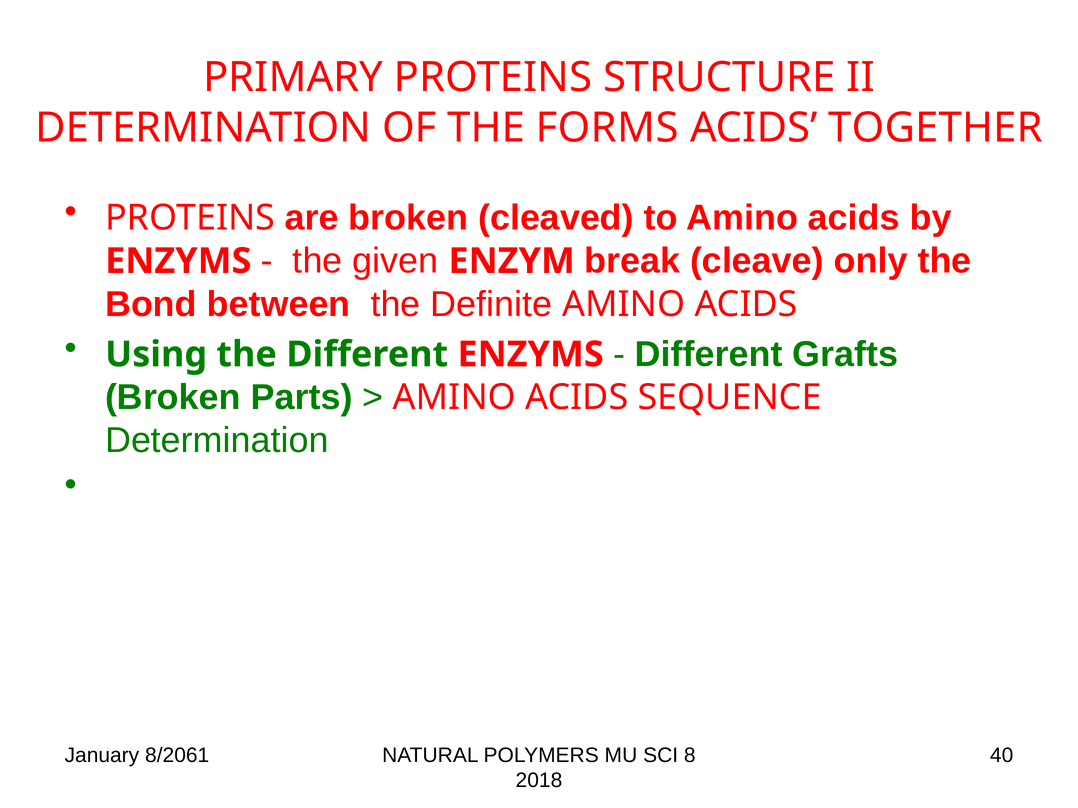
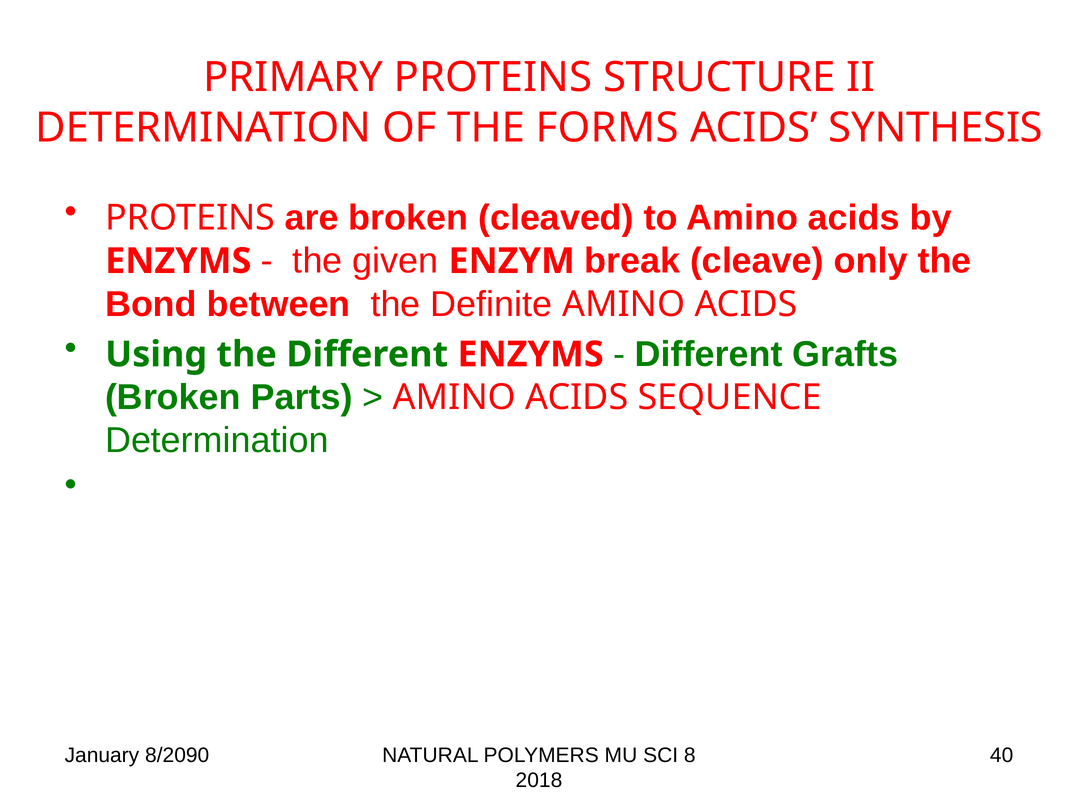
TOGETHER: TOGETHER -> SYNTHESIS
8/2061: 8/2061 -> 8/2090
